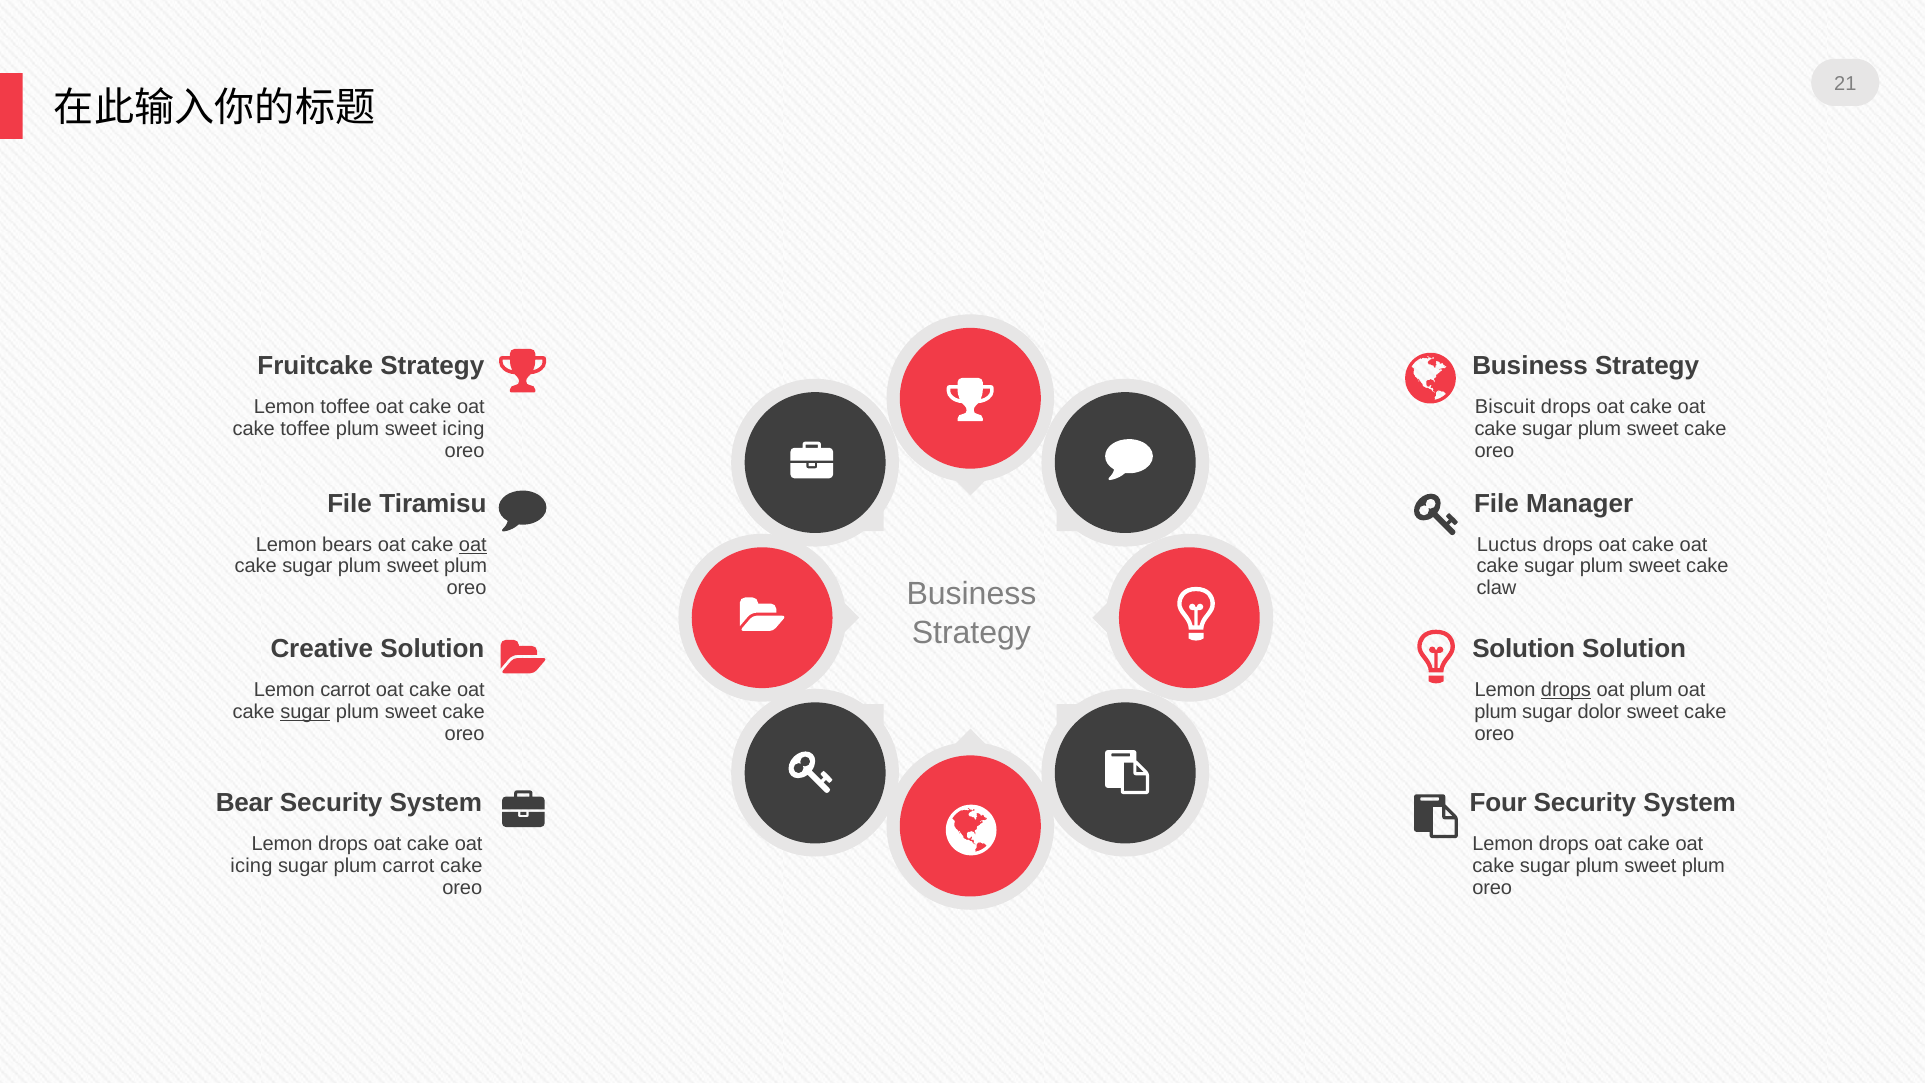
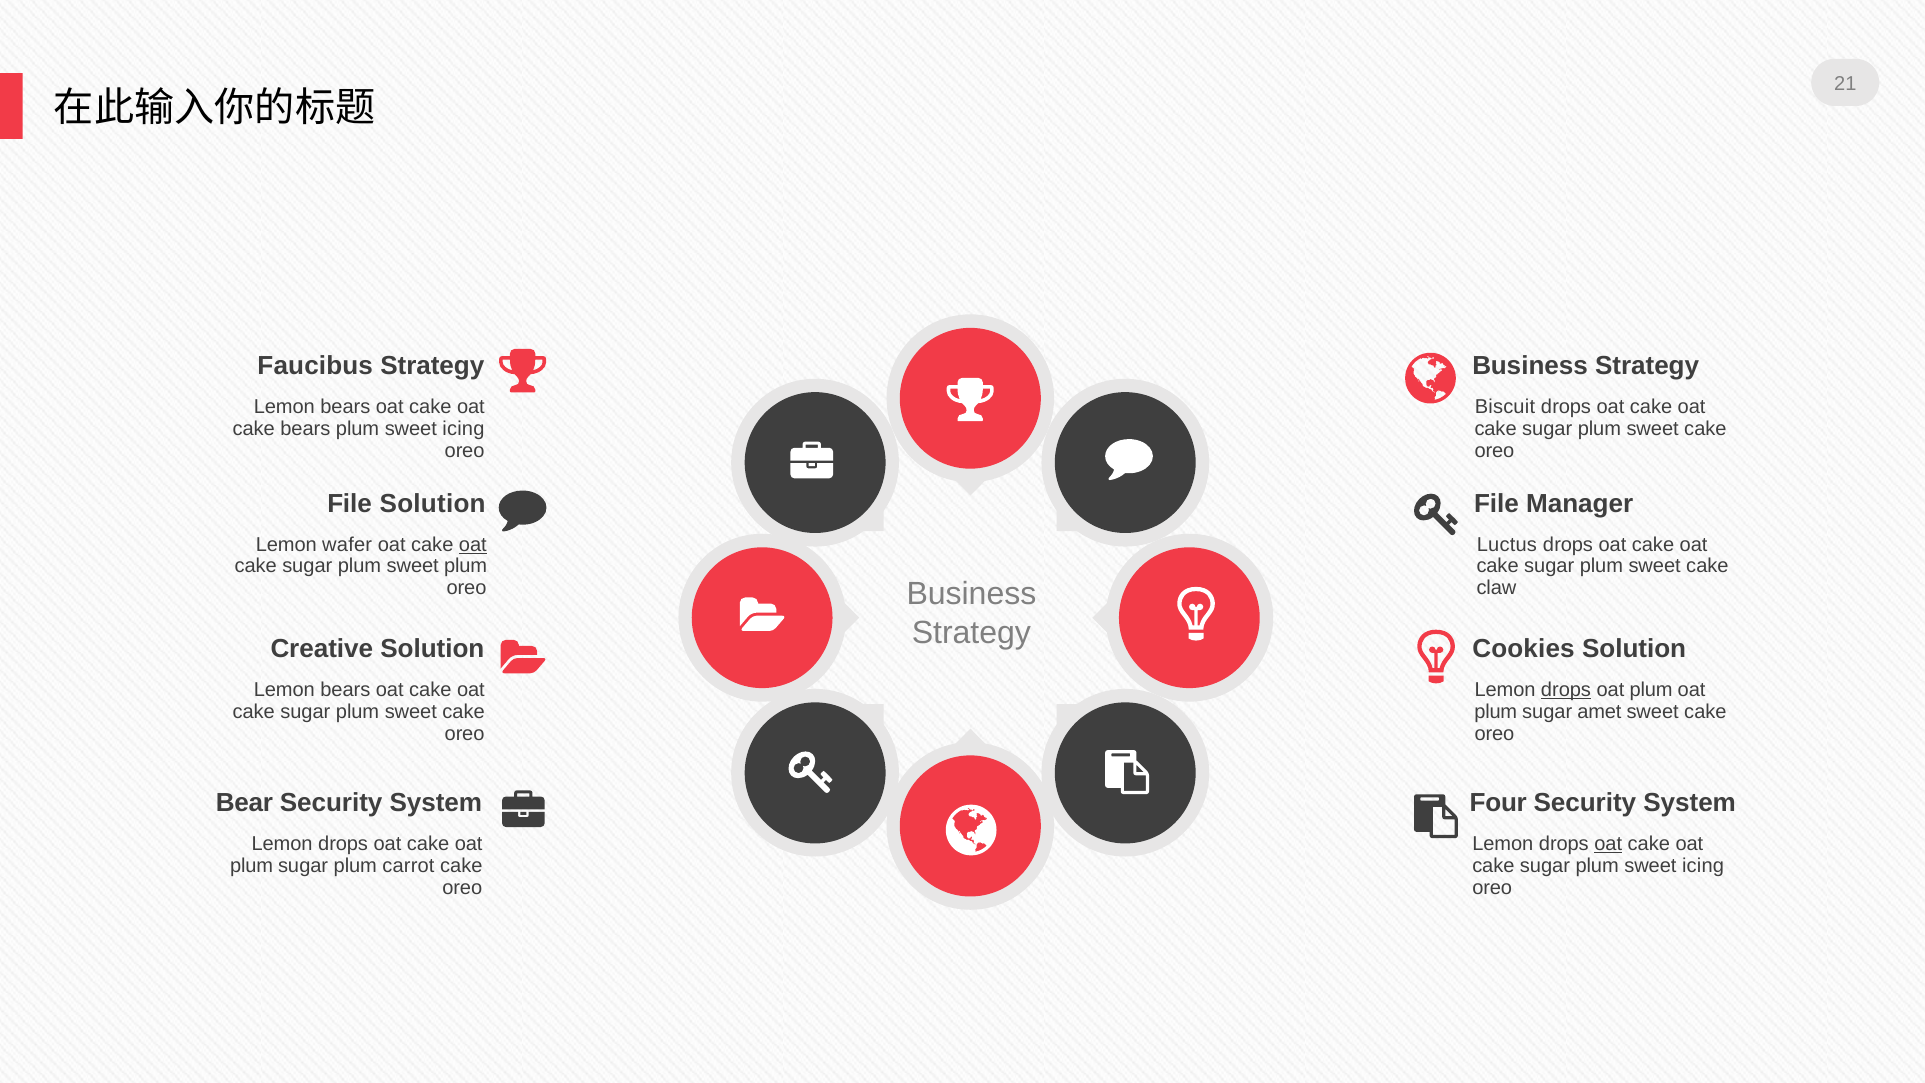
Fruitcake: Fruitcake -> Faucibus
toffee at (345, 407): toffee -> bears
cake toffee: toffee -> bears
File Tiramisu: Tiramisu -> Solution
bears: bears -> wafer
Solution at (1524, 649): Solution -> Cookies
carrot at (345, 690): carrot -> bears
sugar at (305, 712) underline: present -> none
dolor: dolor -> amet
oat at (1608, 844) underline: none -> present
icing at (251, 866): icing -> plum
plum at (1703, 866): plum -> icing
